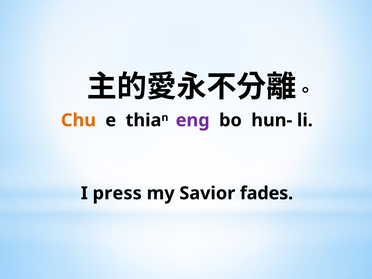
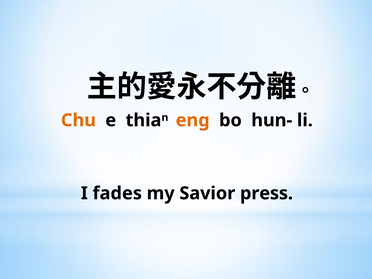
eng colour: purple -> orange
press: press -> fades
fades: fades -> press
